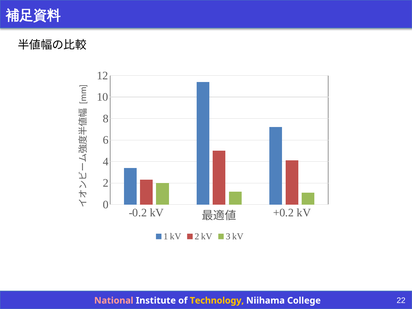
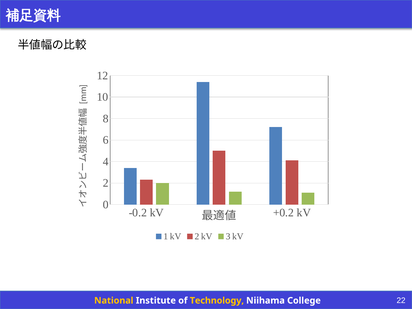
National colour: pink -> yellow
